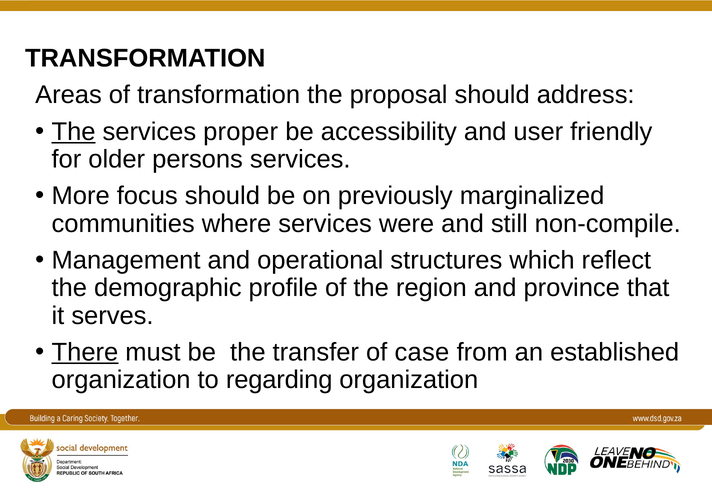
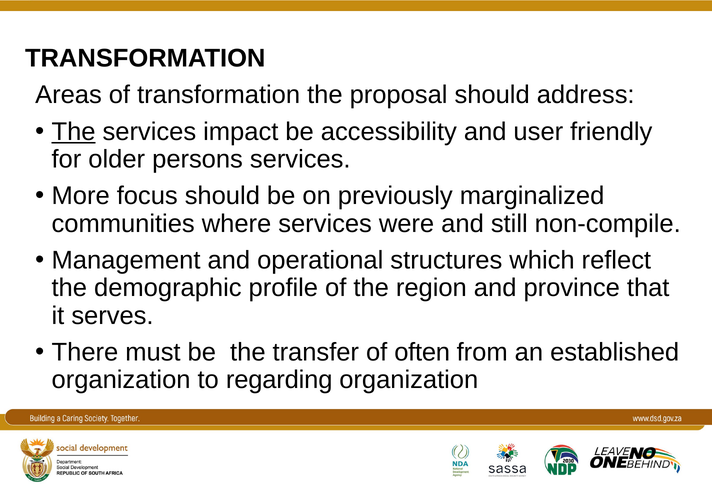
proper: proper -> impact
There underline: present -> none
case: case -> often
